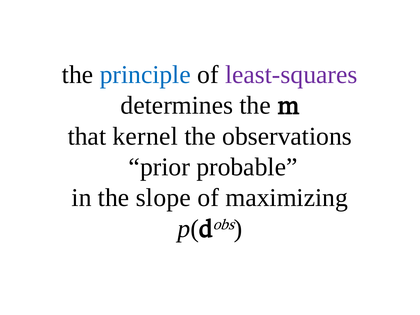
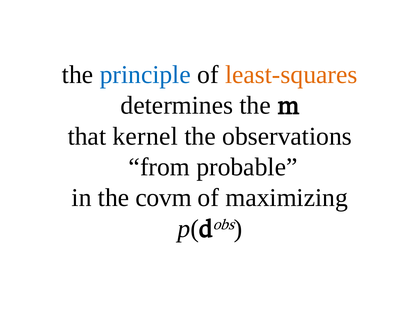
least-squares colour: purple -> orange
prior: prior -> from
slope: slope -> covm
